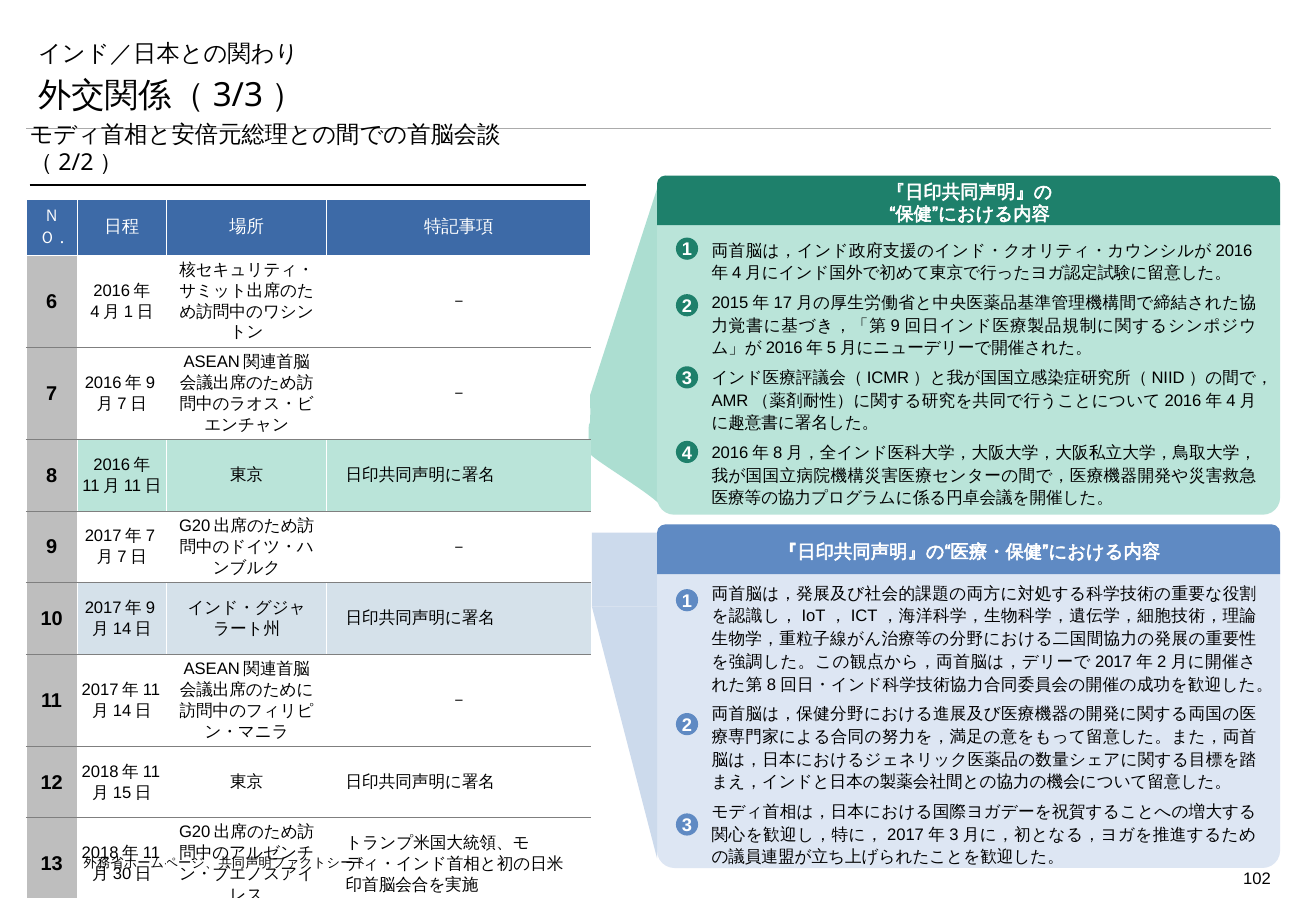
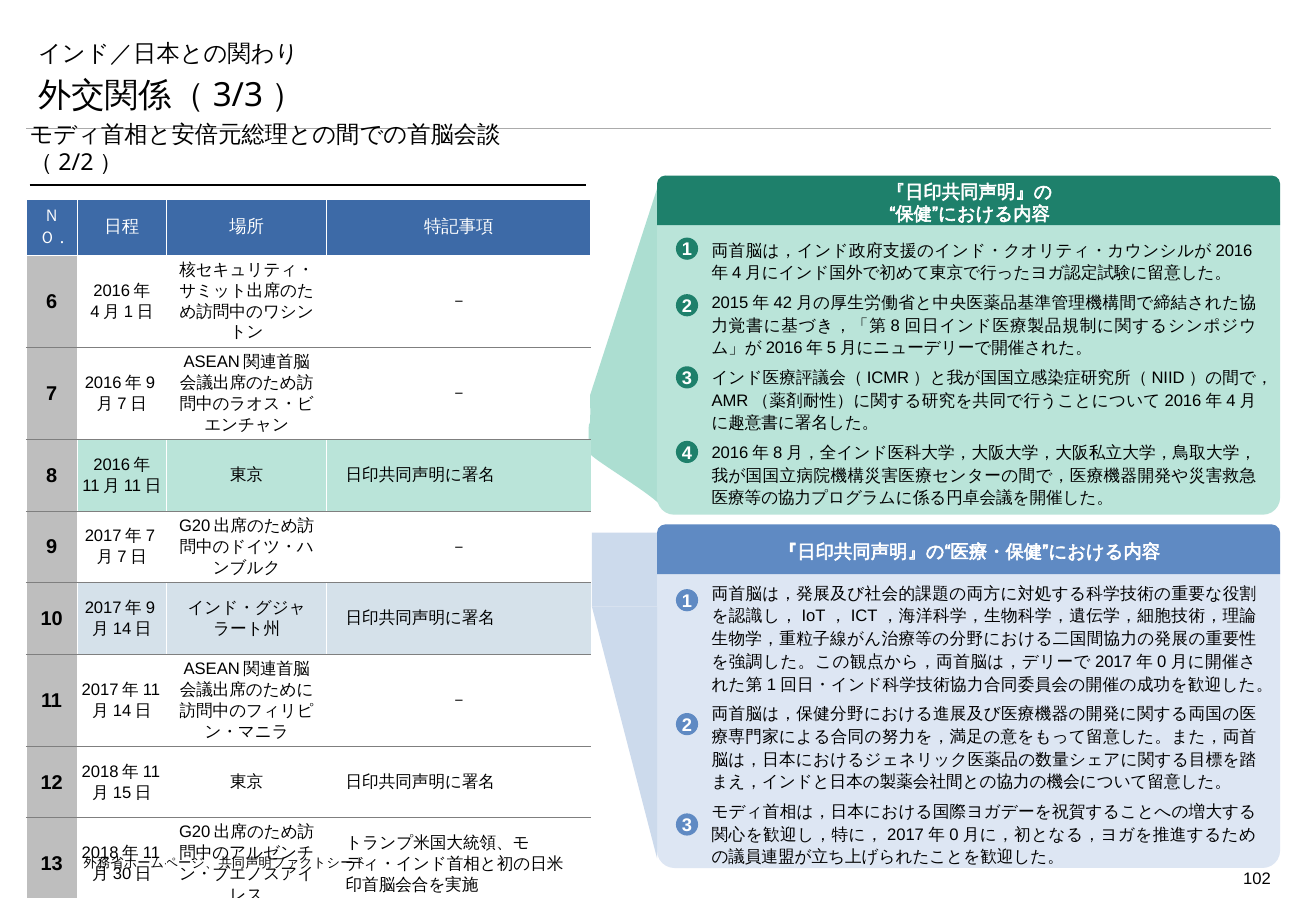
17: 17 -> 42
9 at (895, 326): 9 -> 8
2 at (1162, 662): 2 -> 0
8 at (771, 685): 8 -> 1
3 at (954, 835): 3 -> 0
